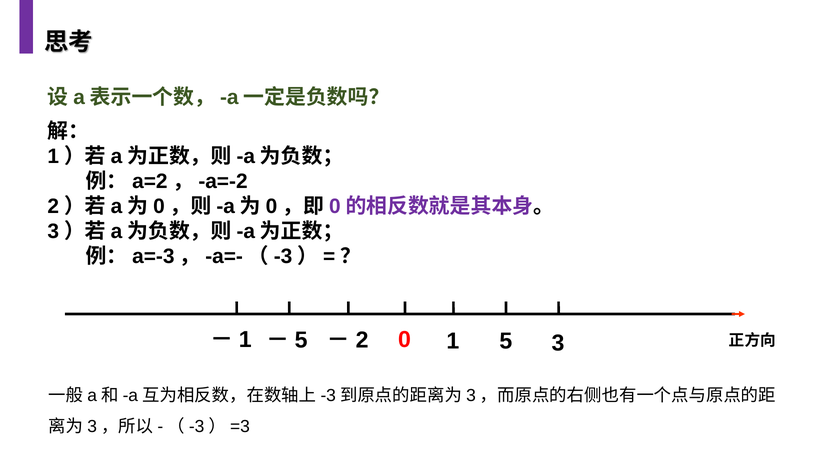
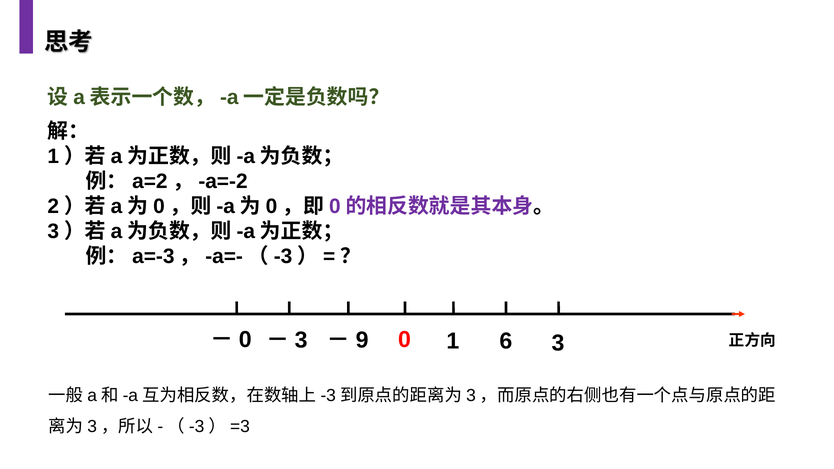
1 5: 5 -> 6
1 at (245, 340): 1 -> 0
5 at (301, 340): 5 -> 3
2: 2 -> 9
